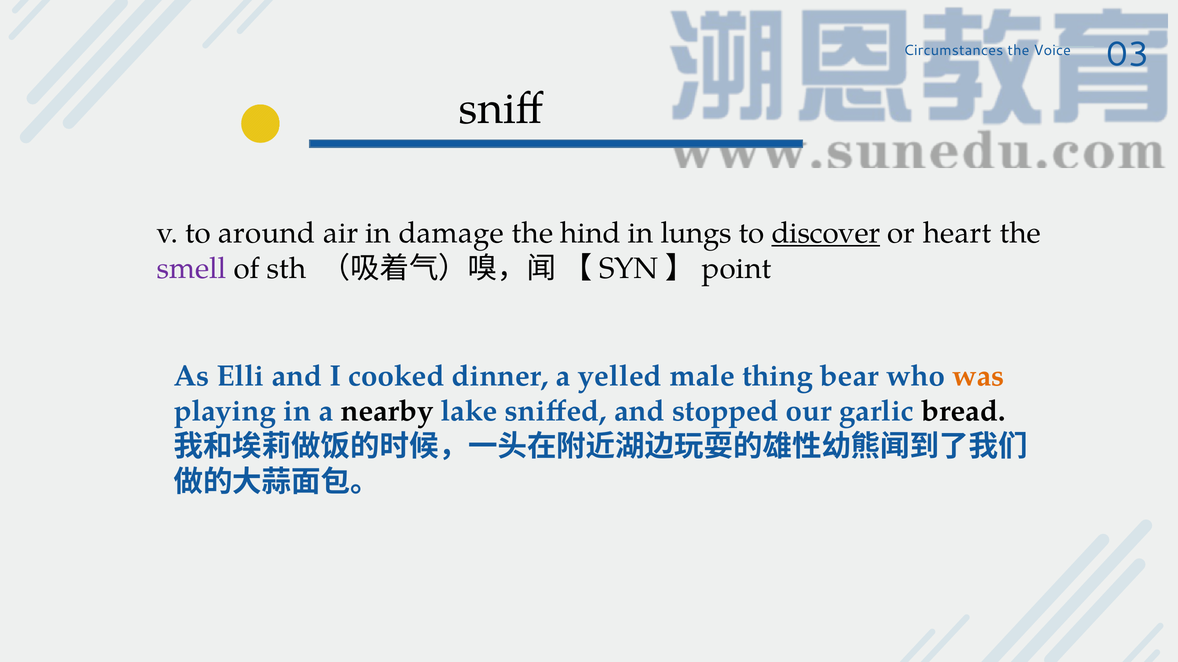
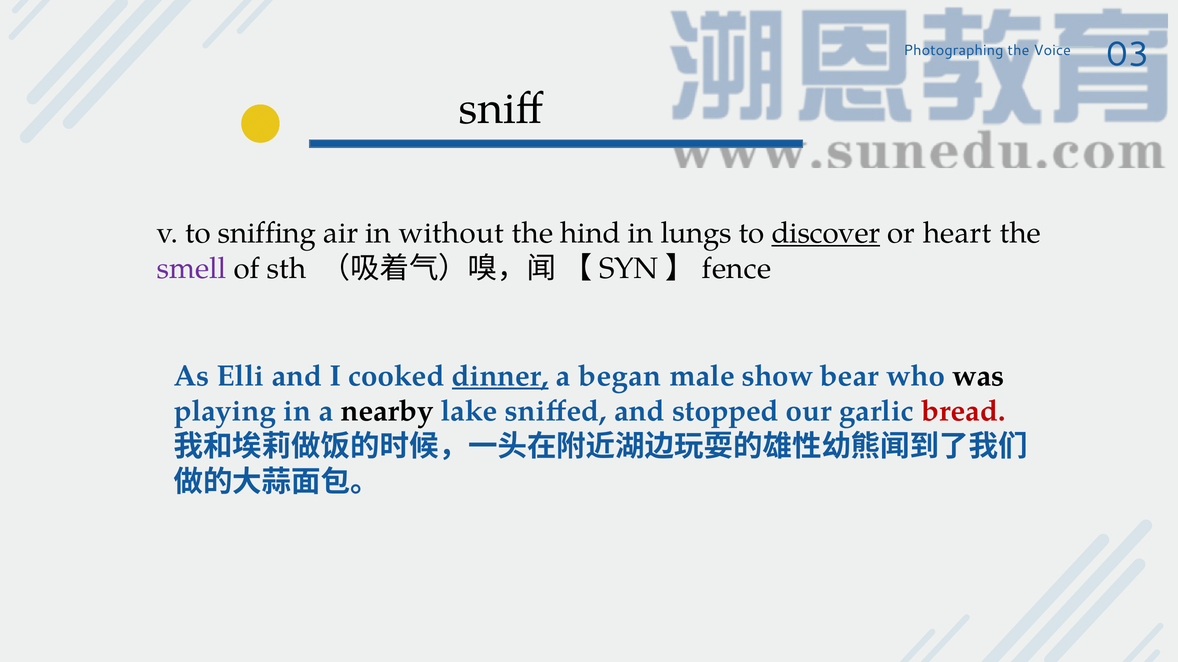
Circumstances: Circumstances -> Photographing
around: around -> sniffing
damage: damage -> without
point: point -> fence
dinner underline: none -> present
yelled: yelled -> began
thing: thing -> show
was colour: orange -> black
bread colour: black -> red
